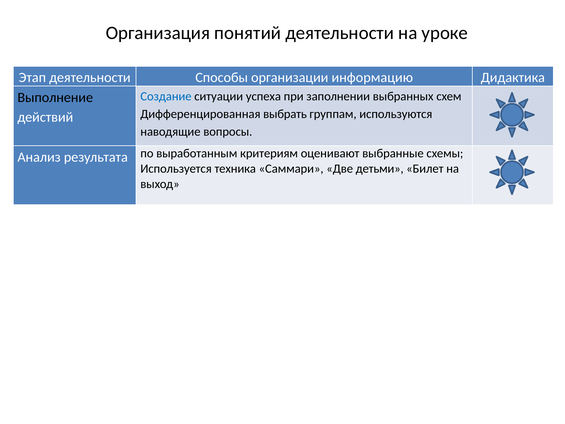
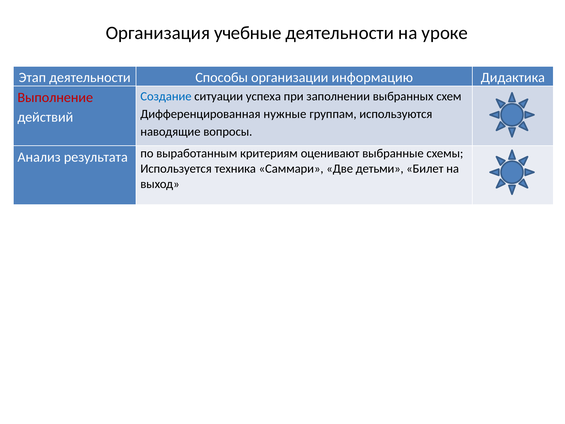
понятий: понятий -> учебные
Выполнение colour: black -> red
выбрать: выбрать -> нужные
